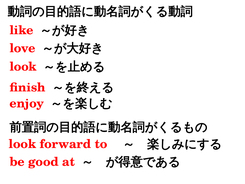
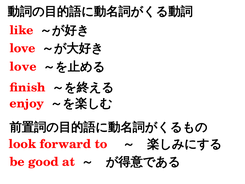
look at (23, 67): look -> love
